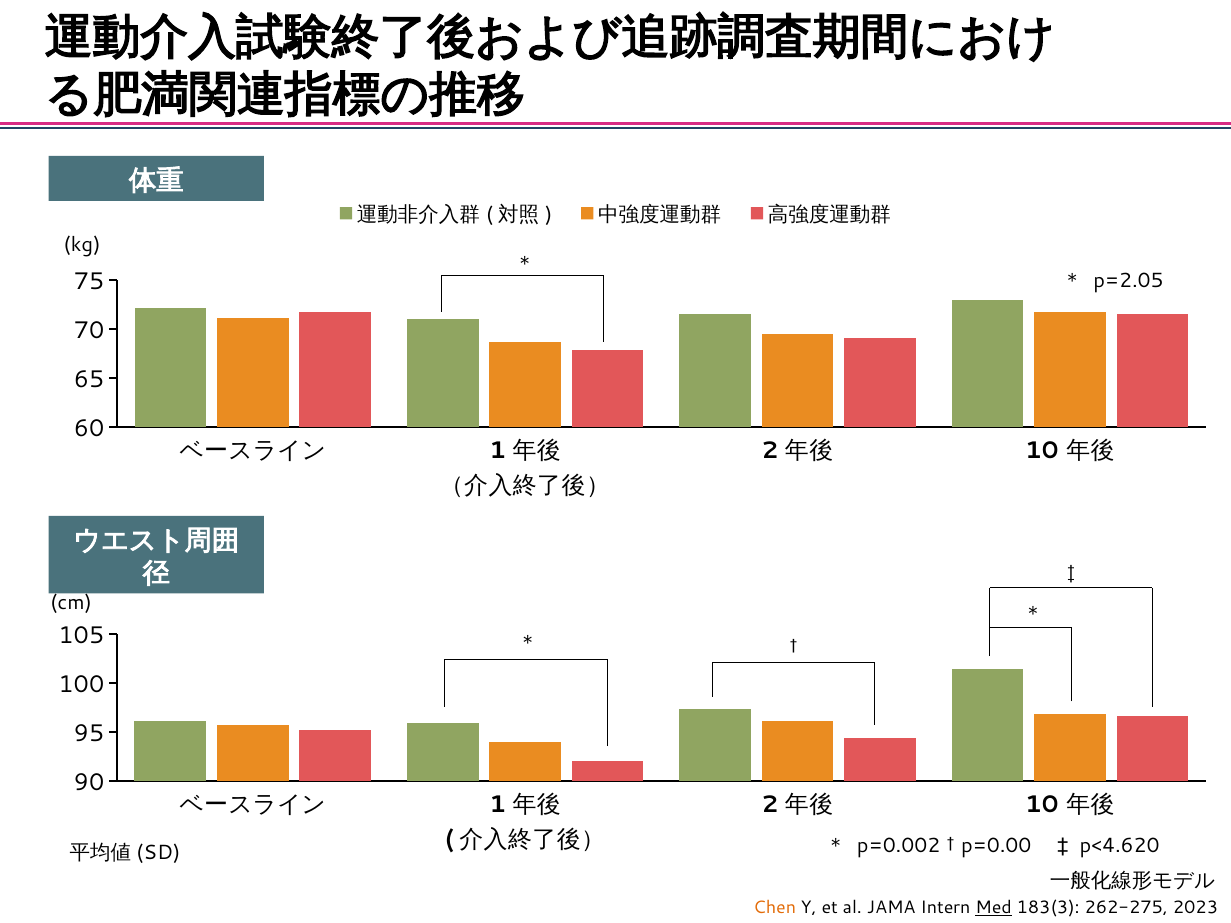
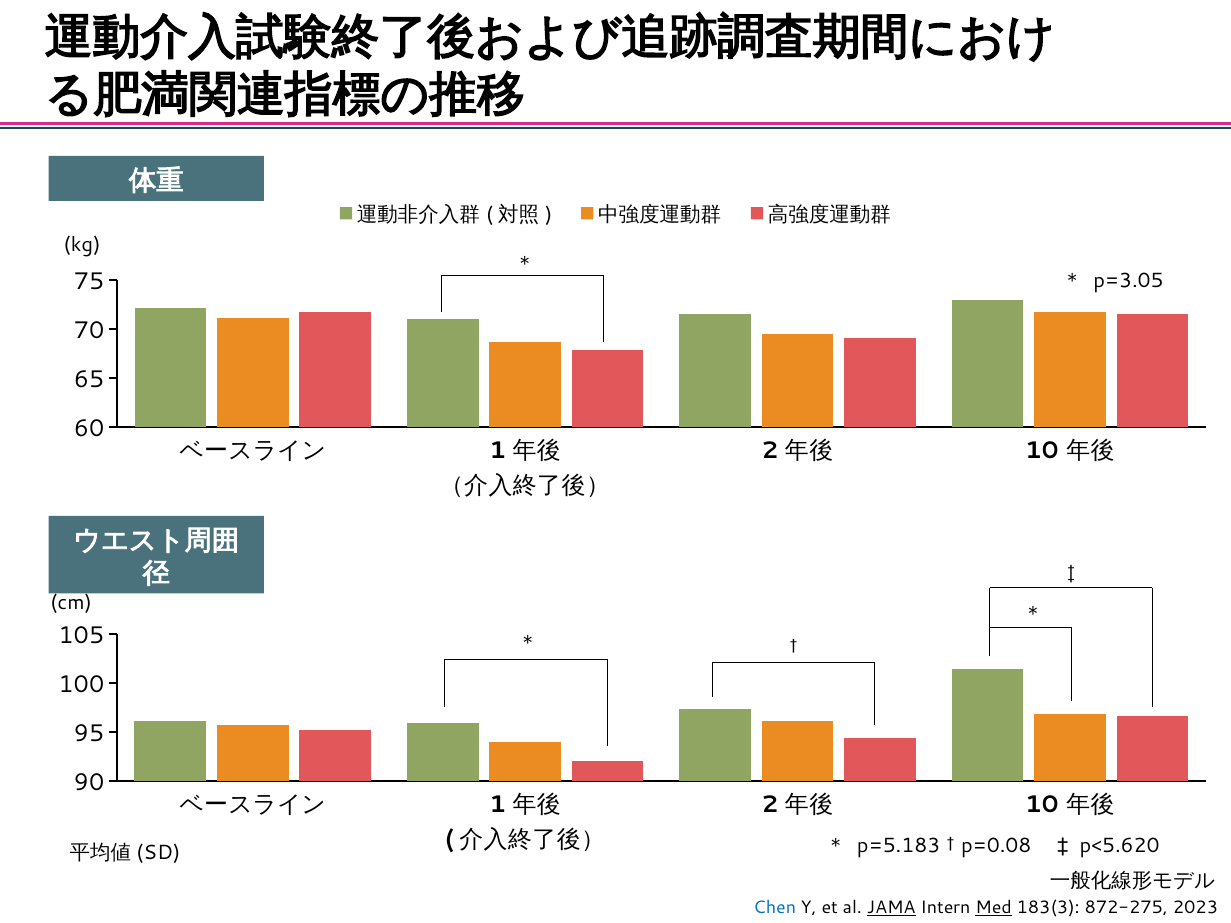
p=2.05: p=2.05 -> p=3.05
p=0.002: p=0.002 -> p=5.183
p=0.00: p=0.00 -> p=0.08
p<4.620: p<4.620 -> p<5.620
Chen colour: orange -> blue
JAMA underline: none -> present
262-275: 262-275 -> 872-275
